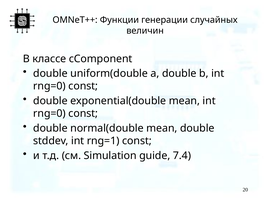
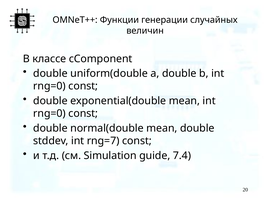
rng=1: rng=1 -> rng=7
